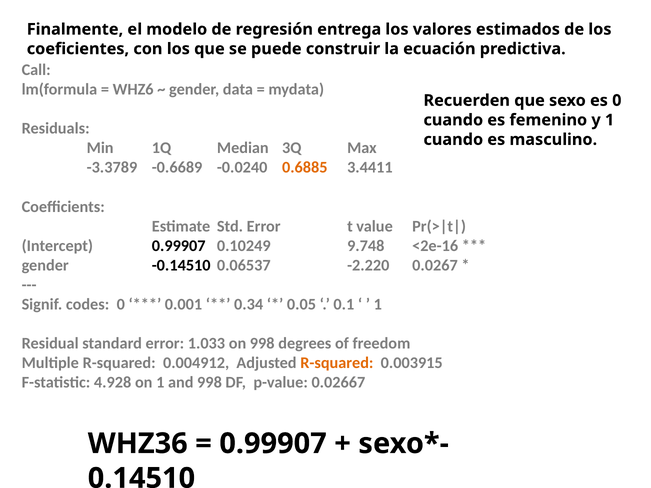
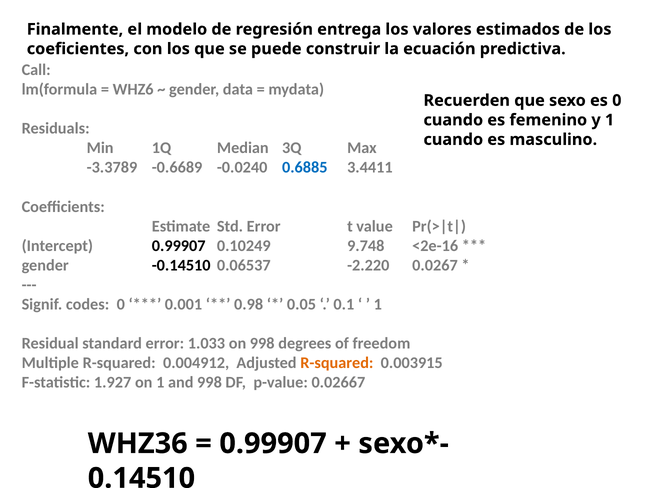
0.6885 colour: orange -> blue
0.34: 0.34 -> 0.98
4.928: 4.928 -> 1.927
